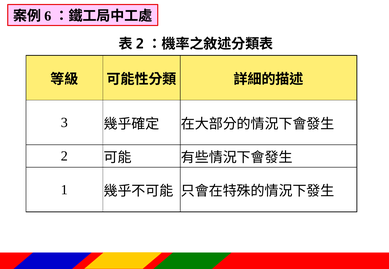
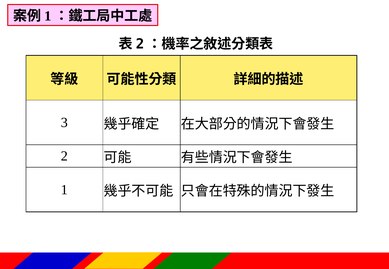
6 at (48, 16): 6 -> 1
